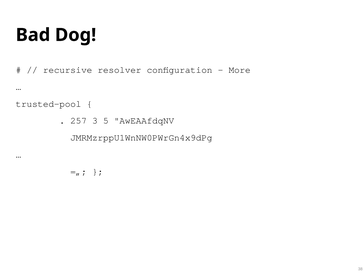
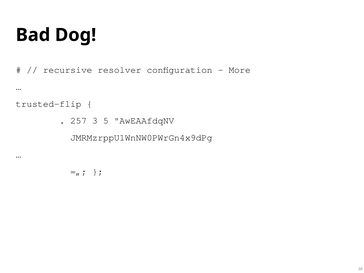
trusted-pool: trusted-pool -> trusted-flip
